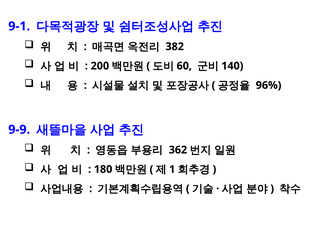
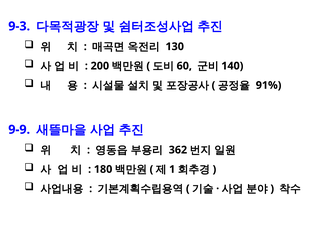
9-1: 9-1 -> 9-3
382: 382 -> 130
96%: 96% -> 91%
